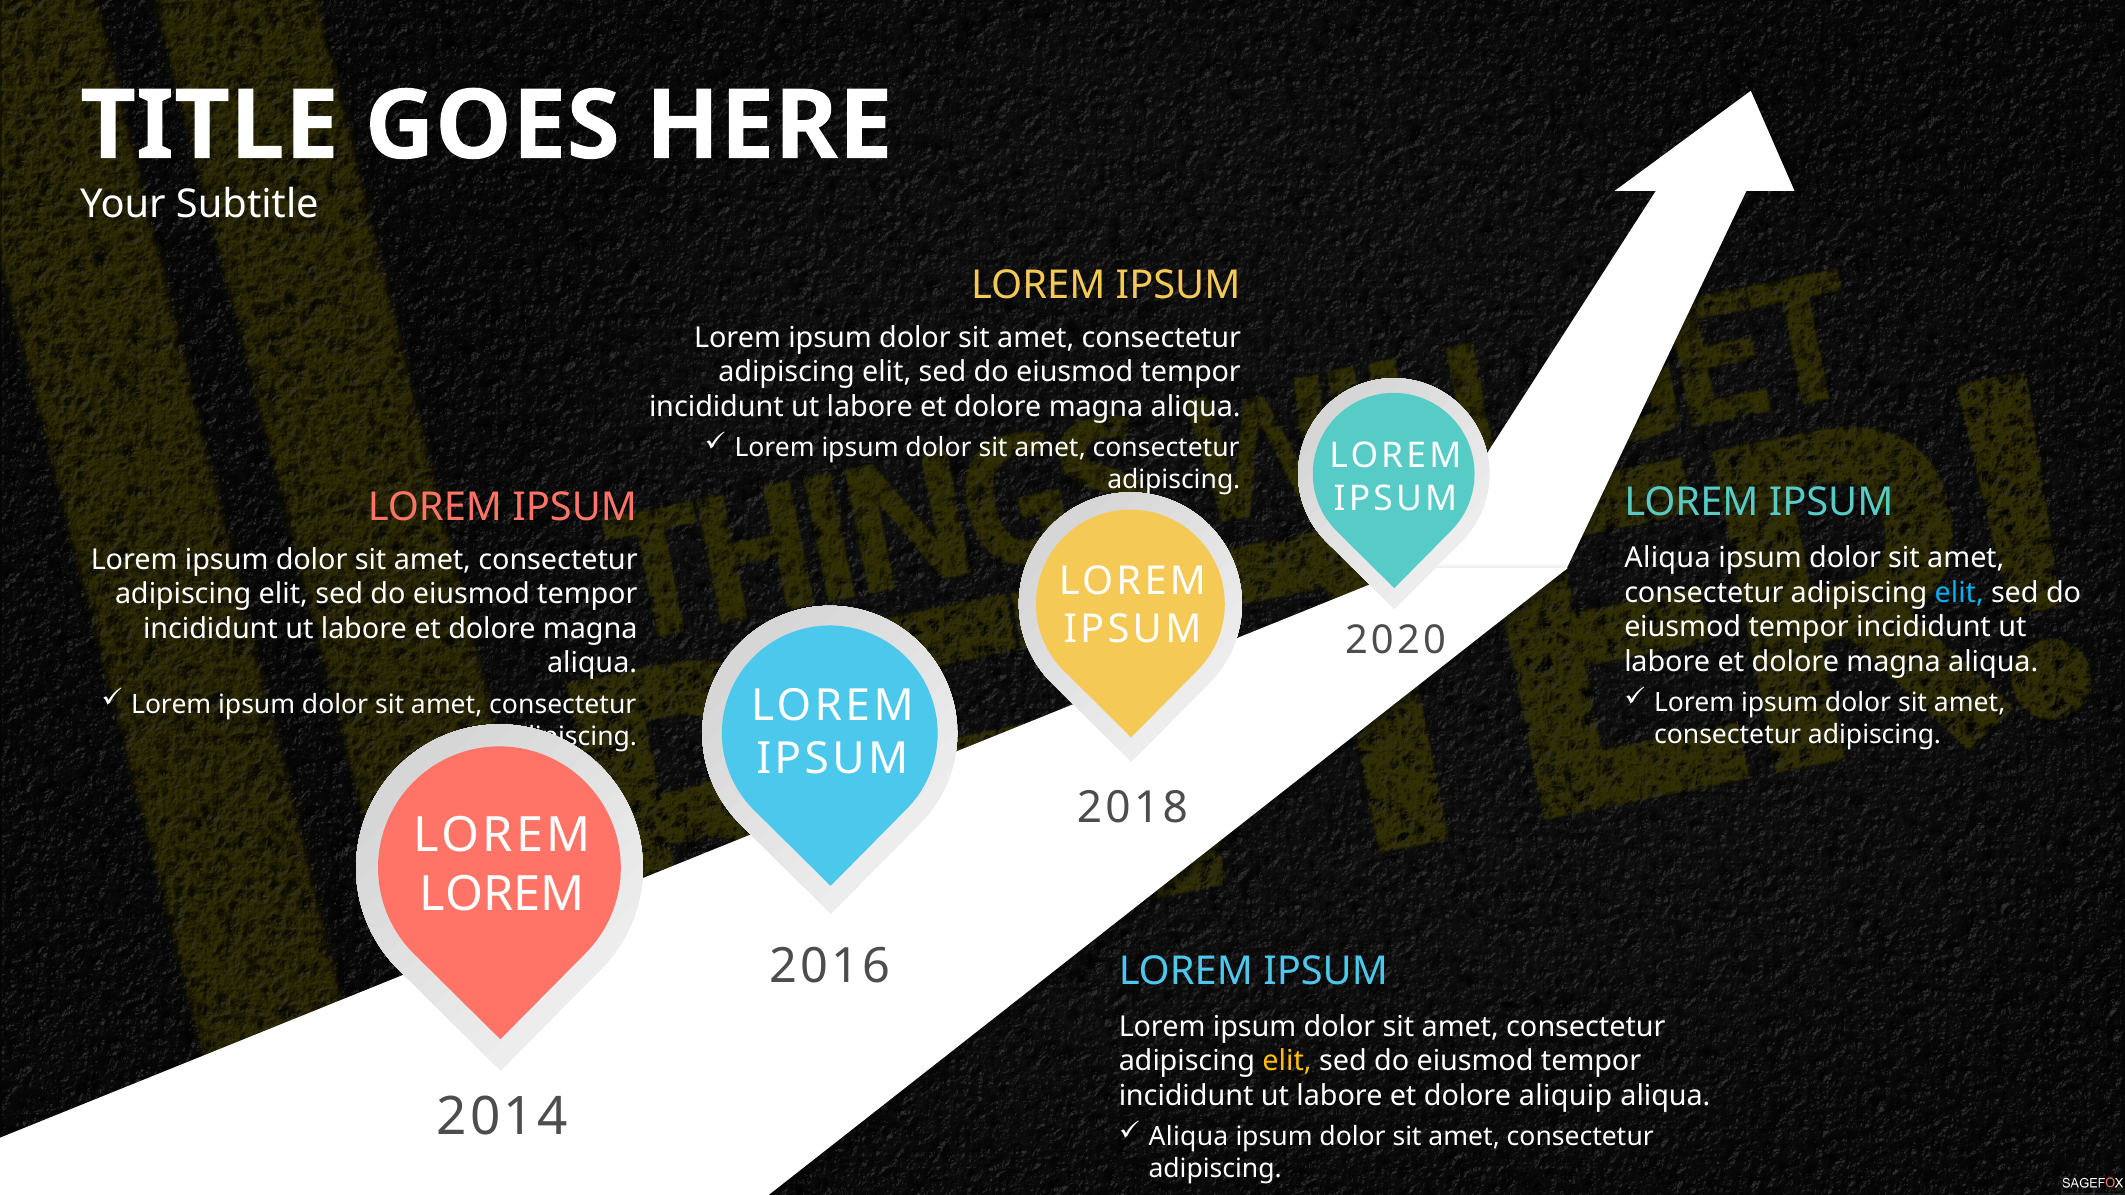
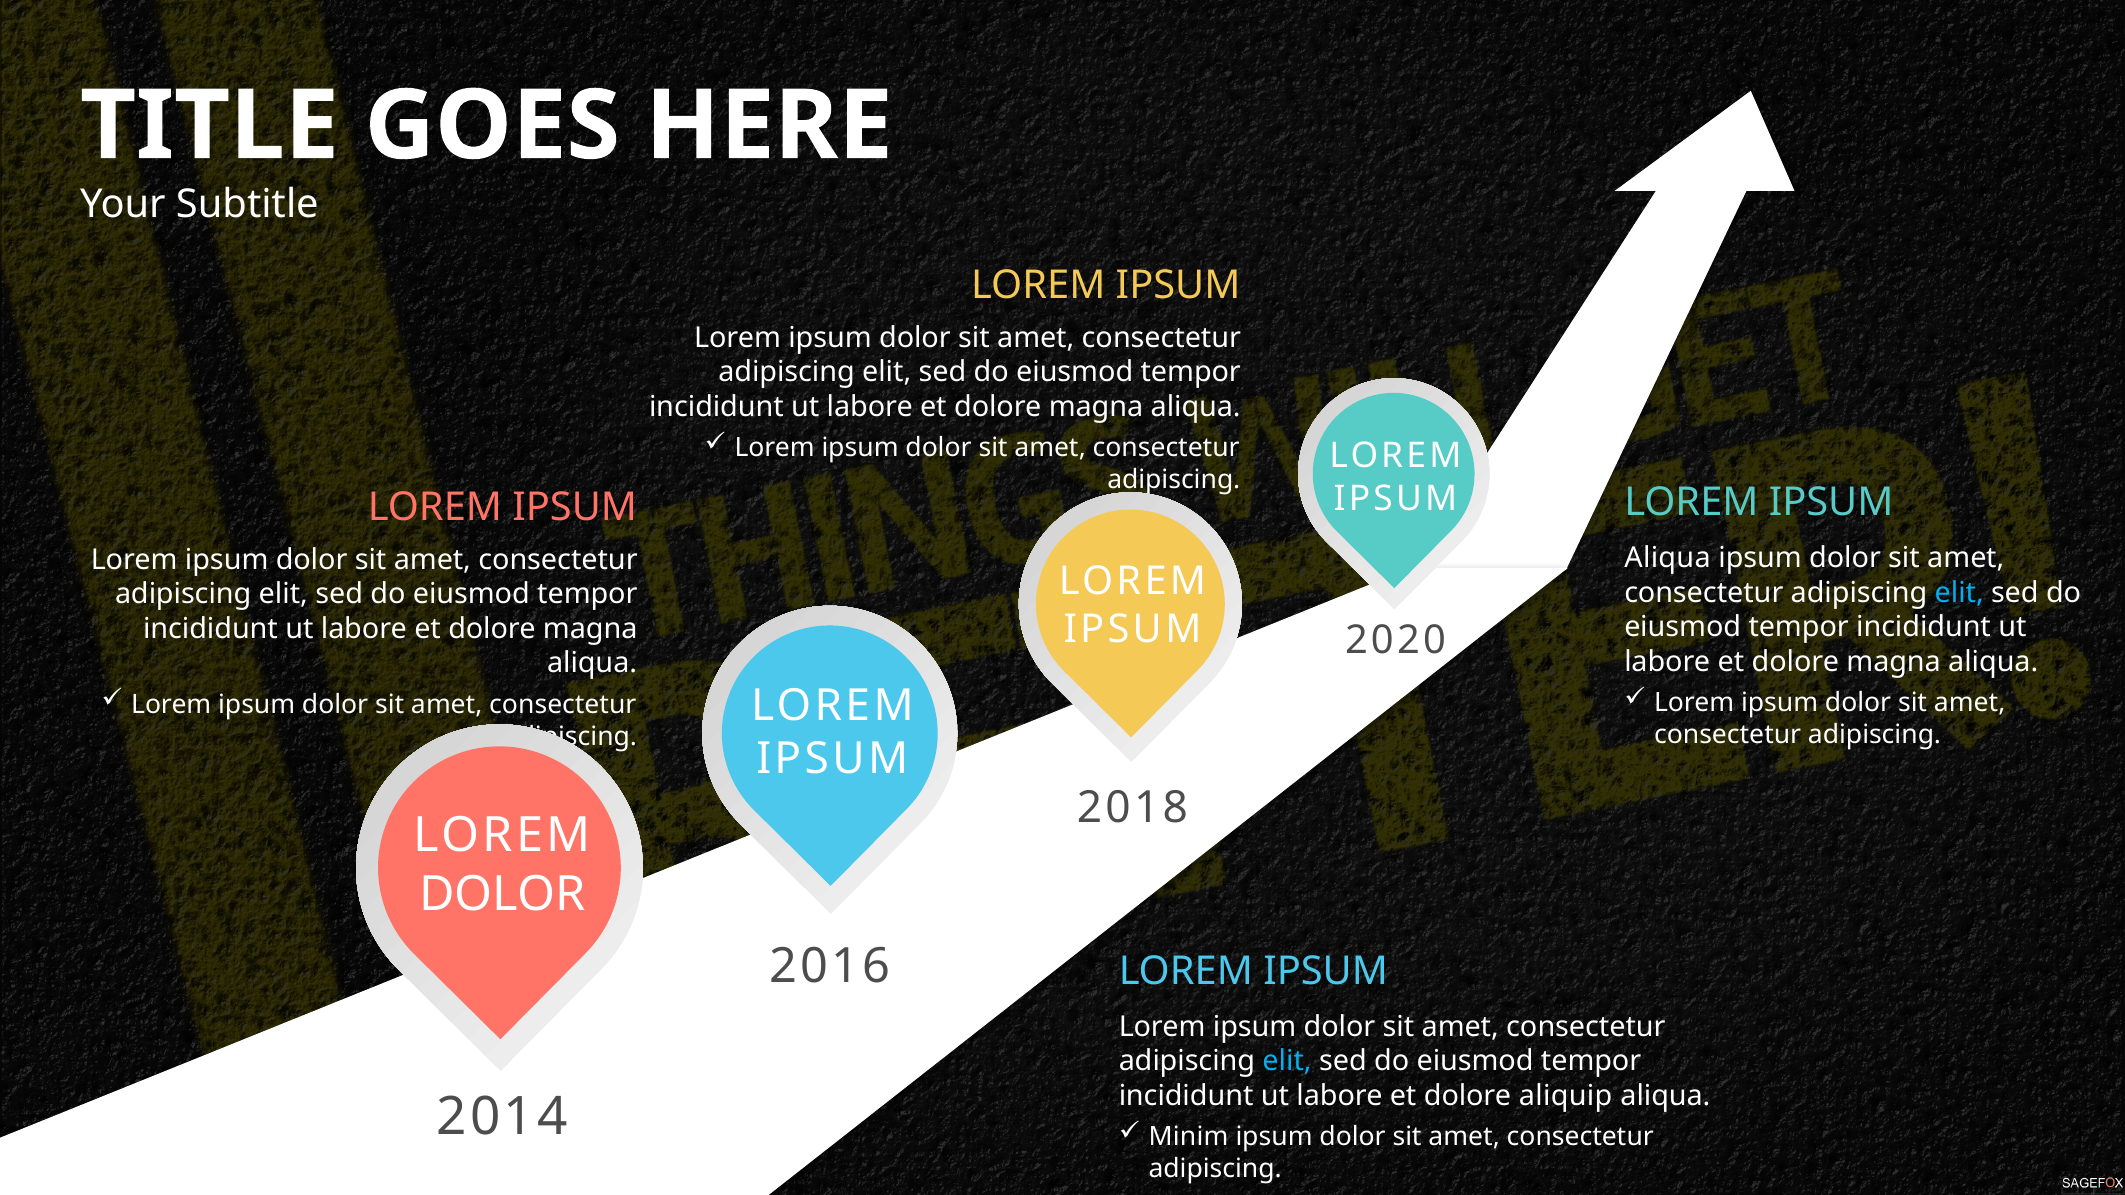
LOREM at (502, 894): LOREM -> DOLOR
elit at (1287, 1062) colour: yellow -> light blue
Aliqua at (1189, 1137): Aliqua -> Minim
